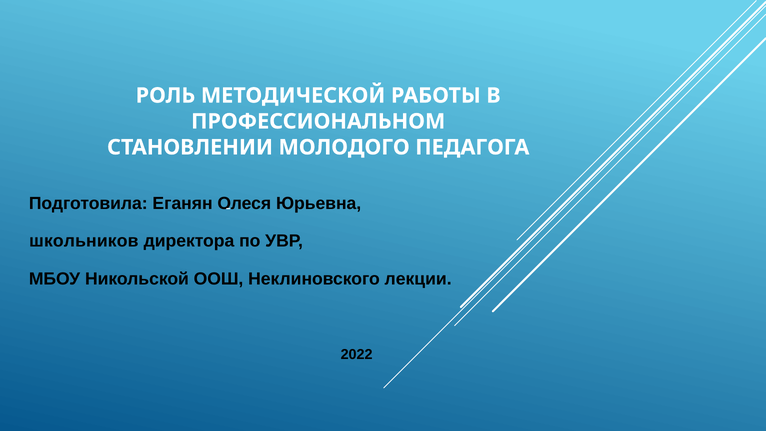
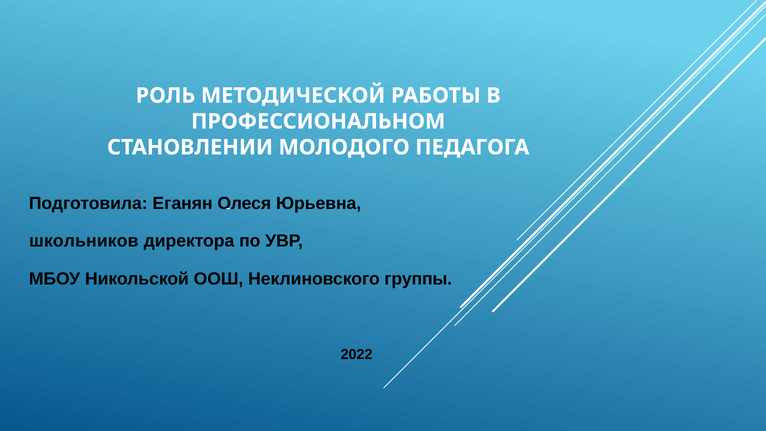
лекции: лекции -> группы
